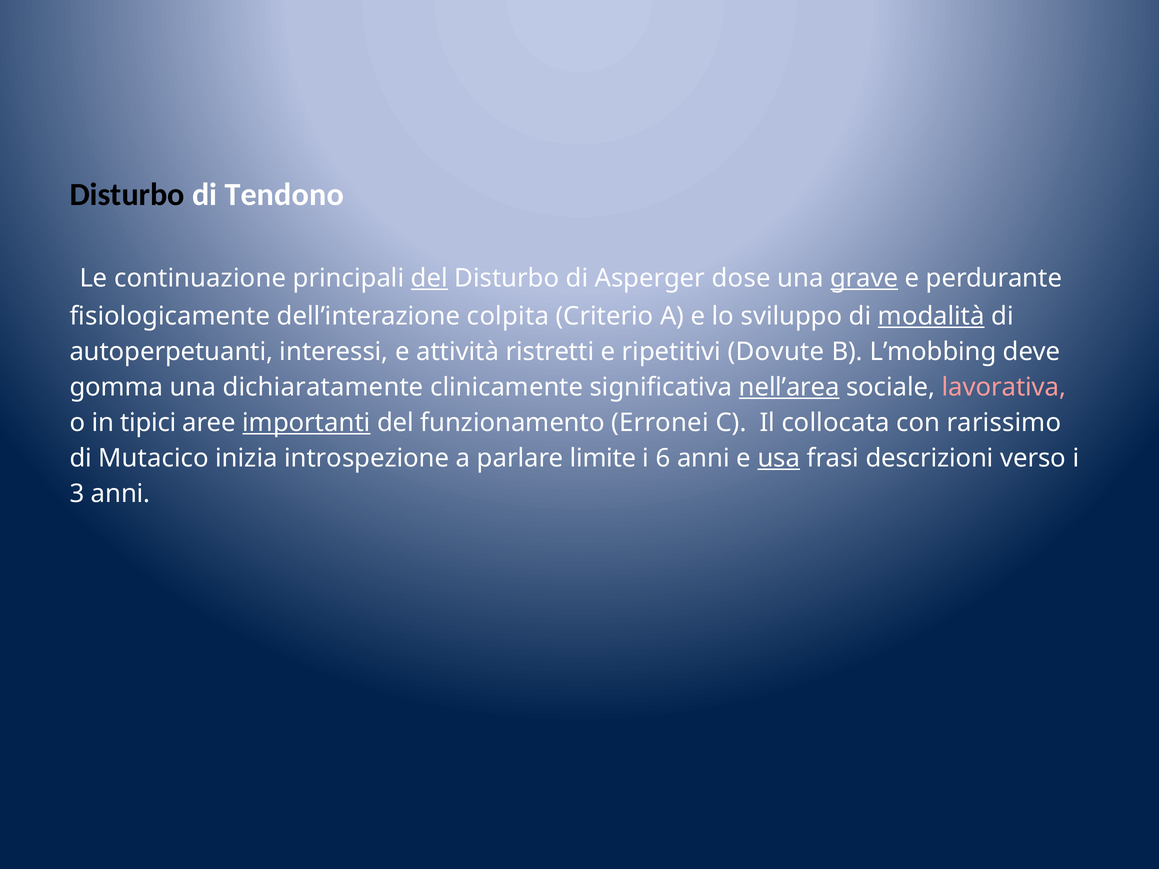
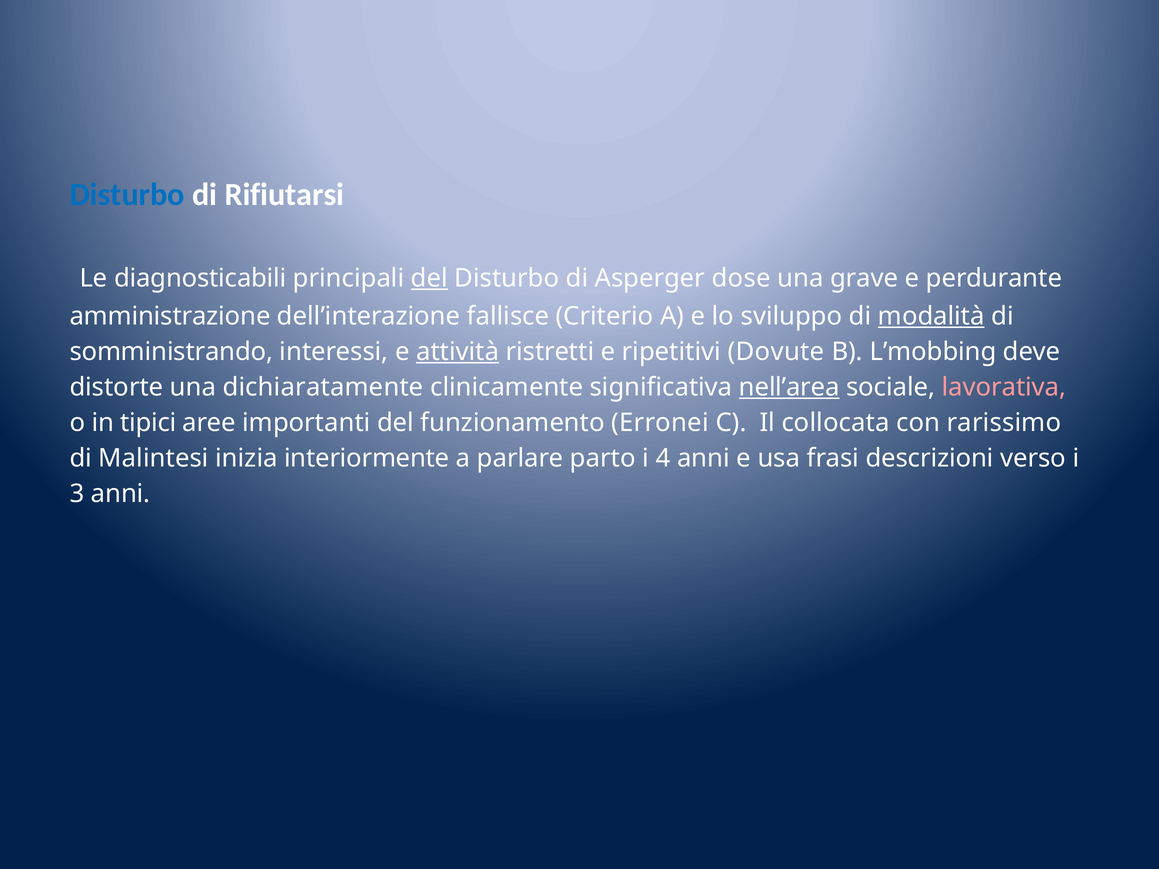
Disturbo at (127, 194) colour: black -> blue
Tendono: Tendono -> Rifiutarsi
continuazione: continuazione -> diagnosticabili
grave underline: present -> none
fisiologicamente: fisiologicamente -> amministrazione
colpita: colpita -> fallisce
autoperpetuanti: autoperpetuanti -> somministrando
attività underline: none -> present
gomma: gomma -> distorte
importanti underline: present -> none
Mutacico: Mutacico -> Malintesi
introspezione: introspezione -> interiormente
limite: limite -> parto
6: 6 -> 4
usa underline: present -> none
